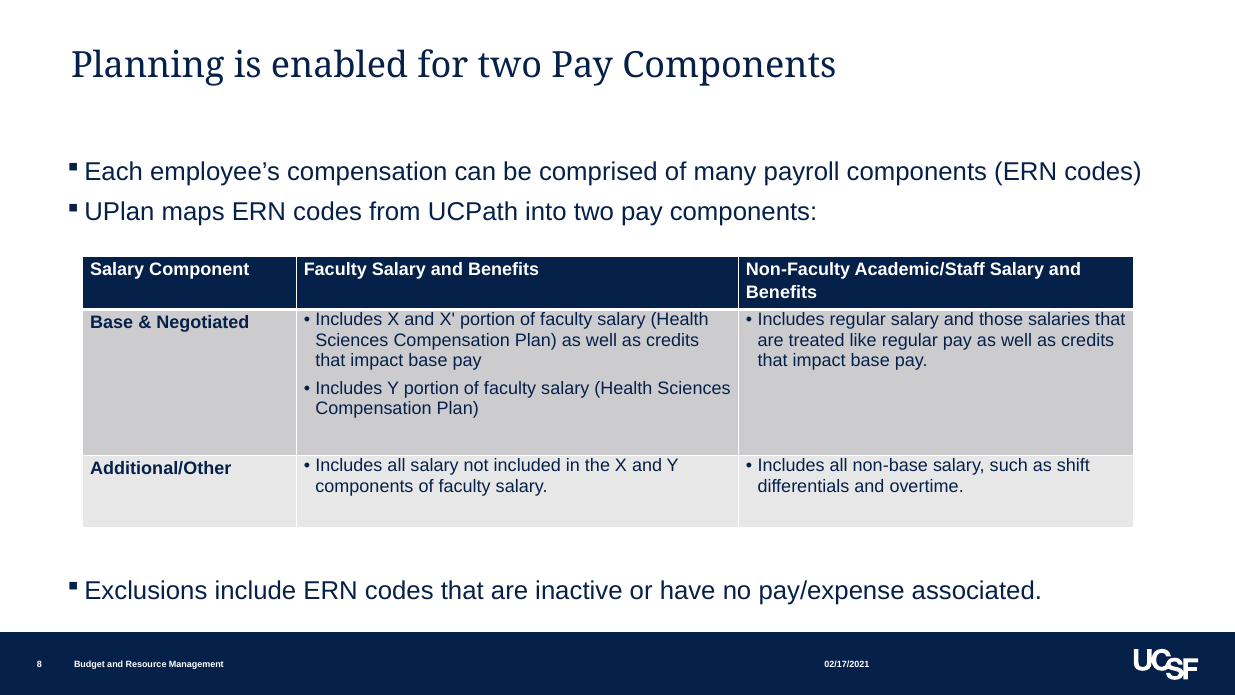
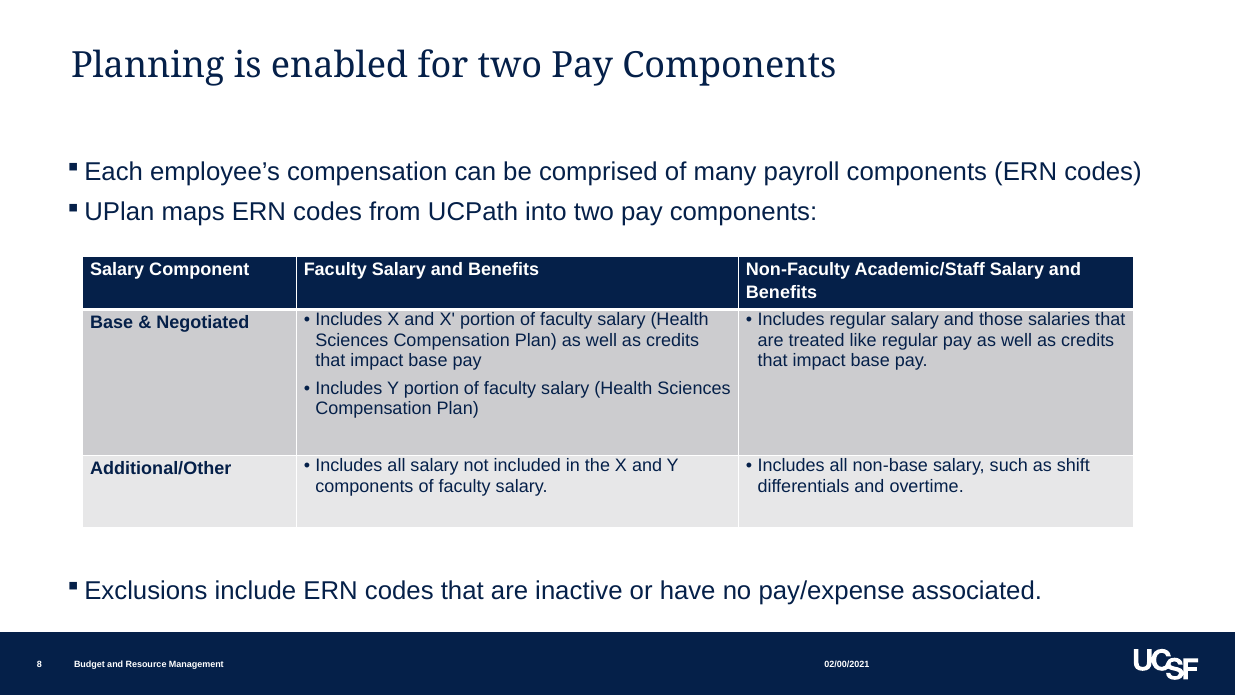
02/17/2021: 02/17/2021 -> 02/00/2021
